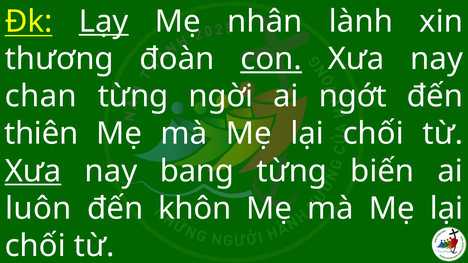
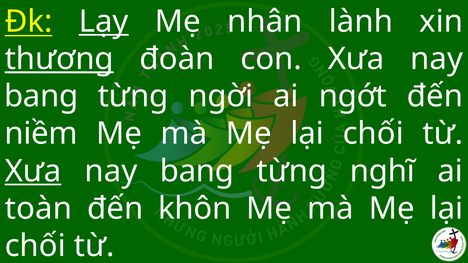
thương underline: none -> present
con underline: present -> none
chan at (41, 96): chan -> bang
thiên: thiên -> niềm
biến: biến -> nghĩ
luôn: luôn -> toàn
